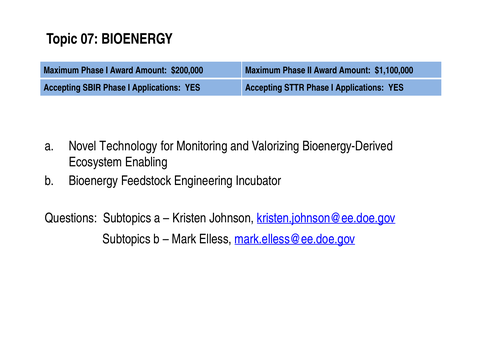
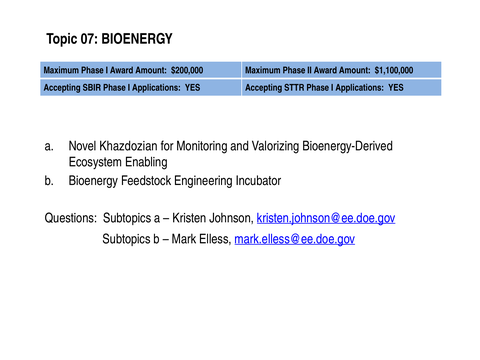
Technology: Technology -> Khazdozian
